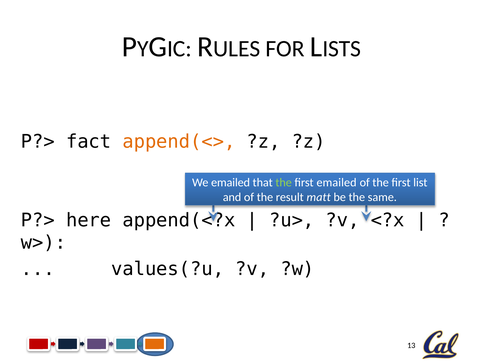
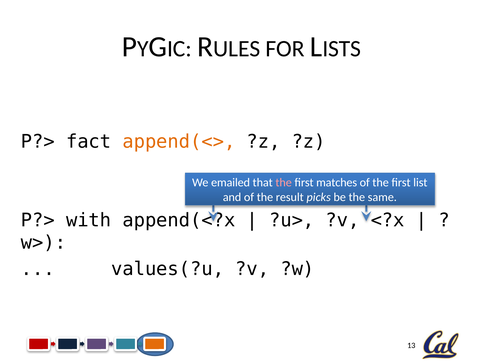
the at (284, 183) colour: light green -> pink
first emailed: emailed -> matches
matt: matt -> picks
here: here -> with
